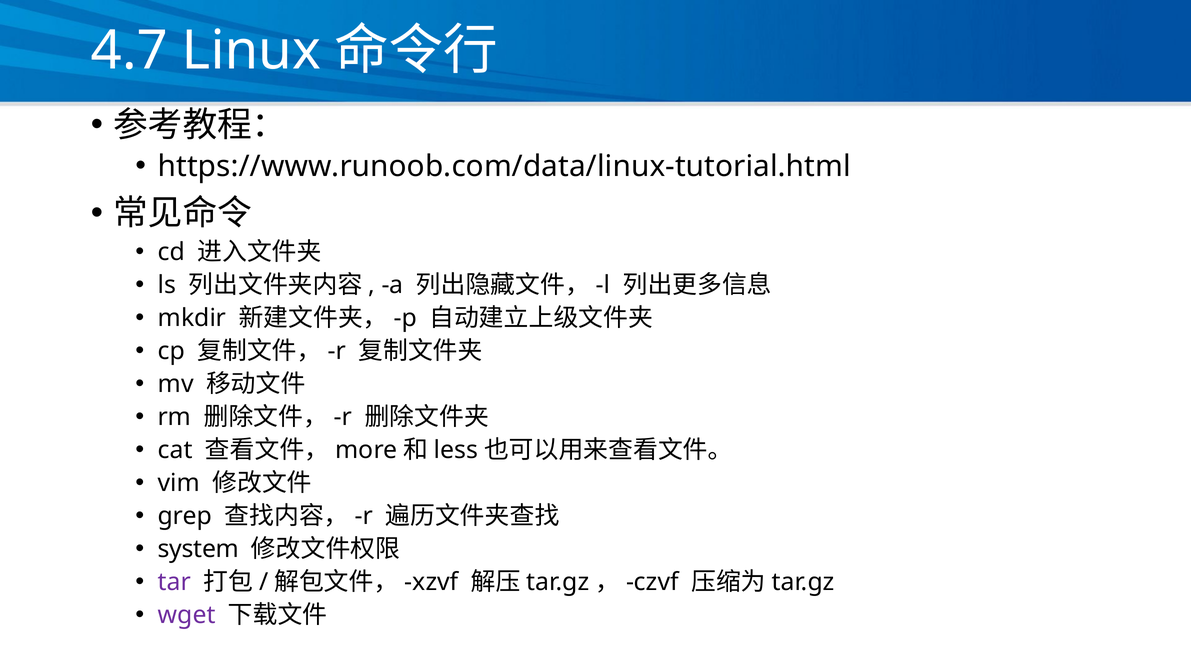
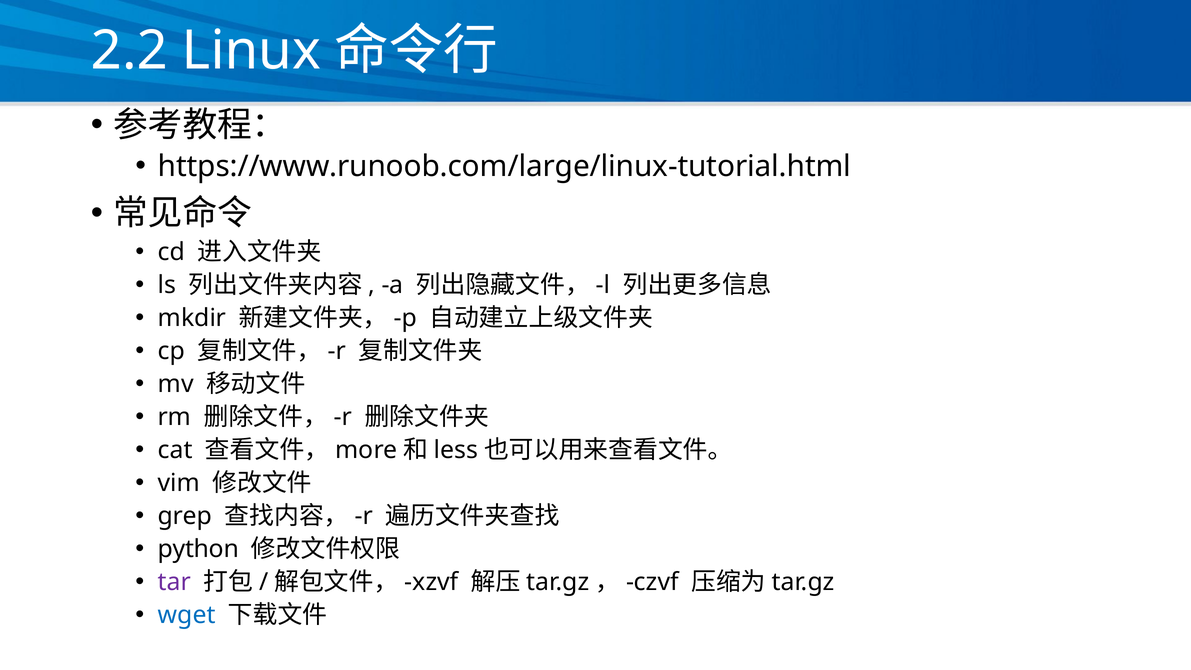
4.7: 4.7 -> 2.2
https://www.runoob.com/data/linux-tutorial.html: https://www.runoob.com/data/linux-tutorial.html -> https://www.runoob.com/large/linux-tutorial.html
system: system -> python
wget colour: purple -> blue
